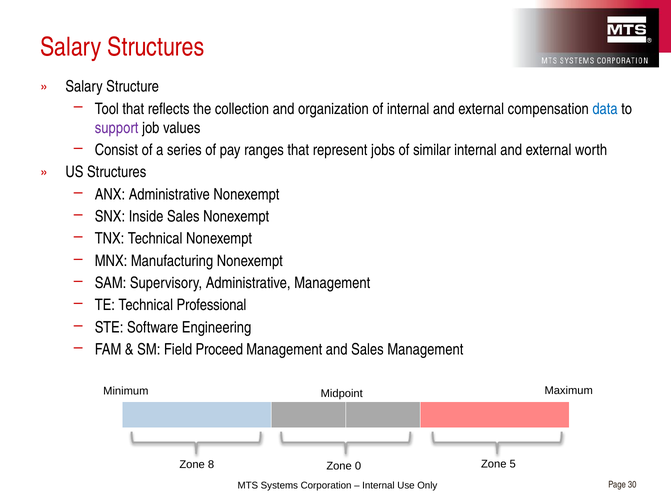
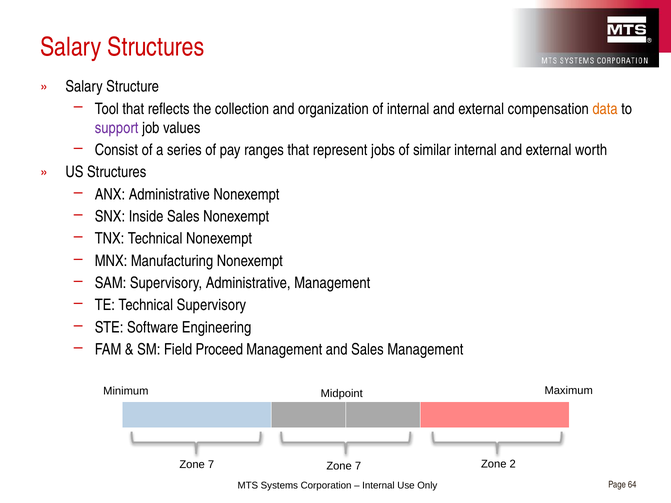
data colour: blue -> orange
Technical Professional: Professional -> Supervisory
8 at (211, 465): 8 -> 7
0 at (358, 466): 0 -> 7
5: 5 -> 2
30: 30 -> 64
